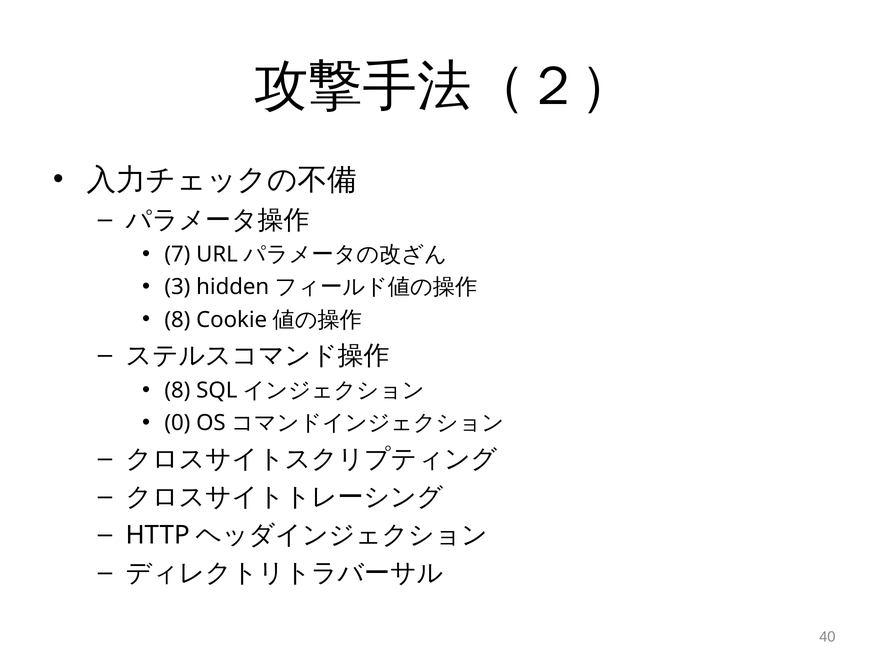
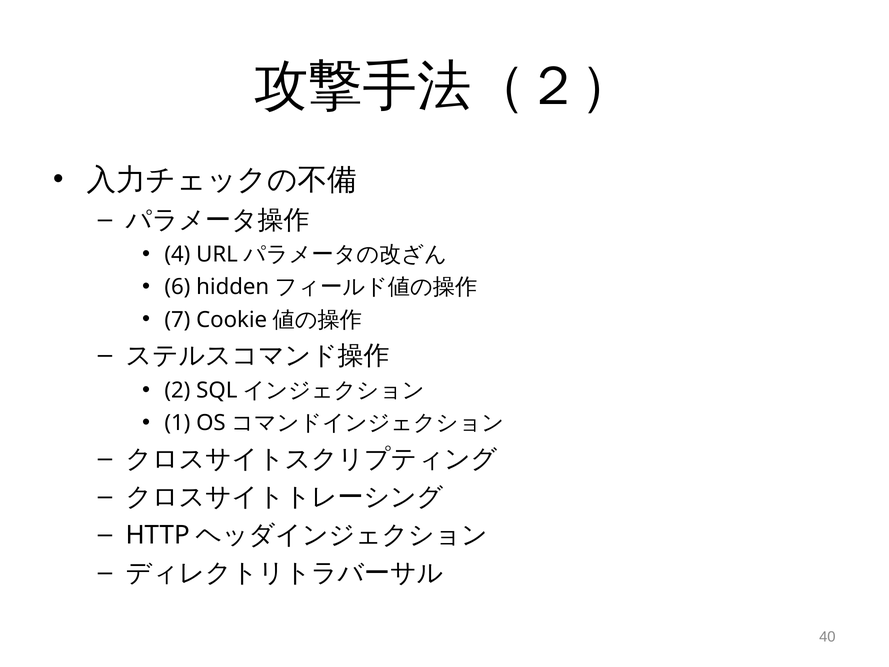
7: 7 -> 4
3: 3 -> 6
8 at (177, 320): 8 -> 7
8 at (177, 390): 8 -> 2
0: 0 -> 1
